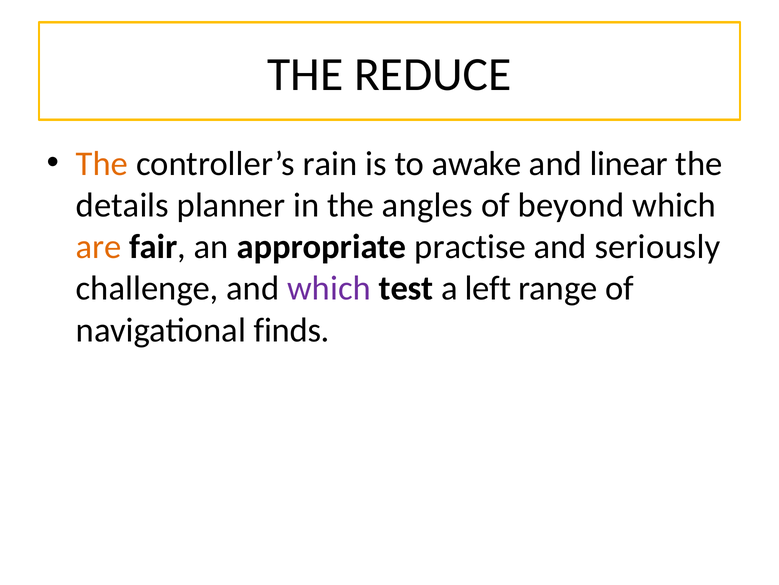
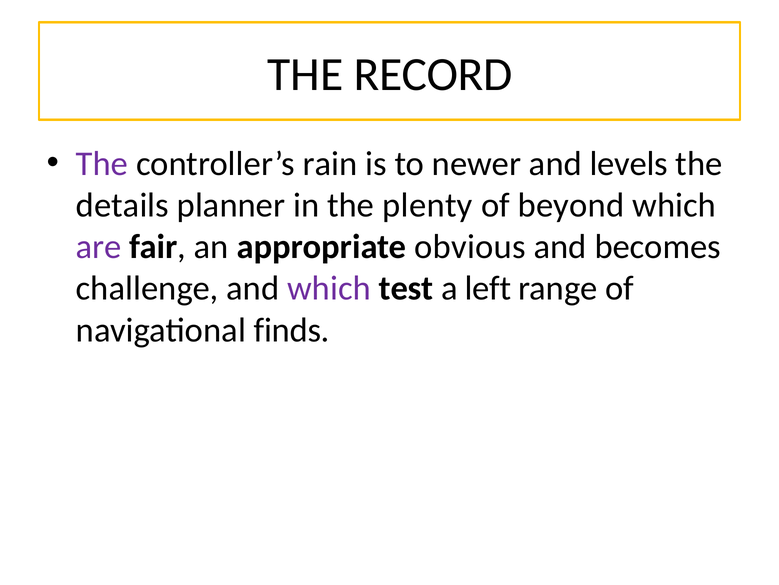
REDUCE: REDUCE -> RECORD
The at (102, 163) colour: orange -> purple
awake: awake -> newer
linear: linear -> levels
angles: angles -> plenty
are colour: orange -> purple
practise: practise -> obvious
seriously: seriously -> becomes
